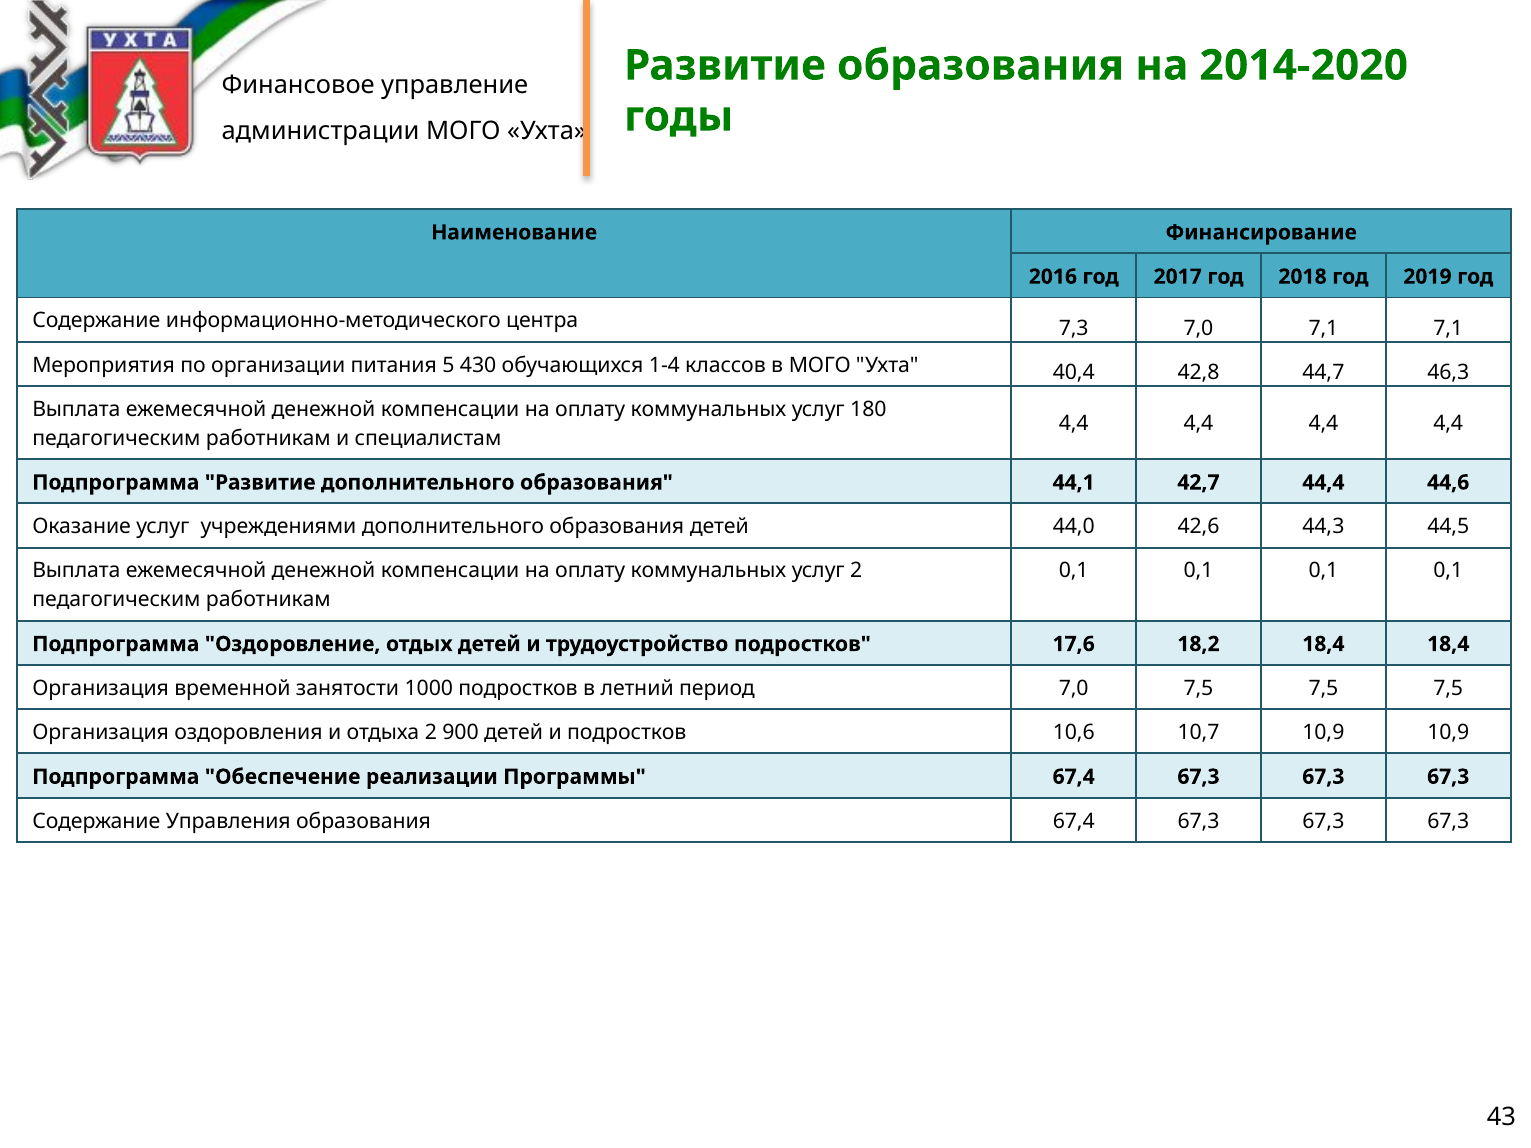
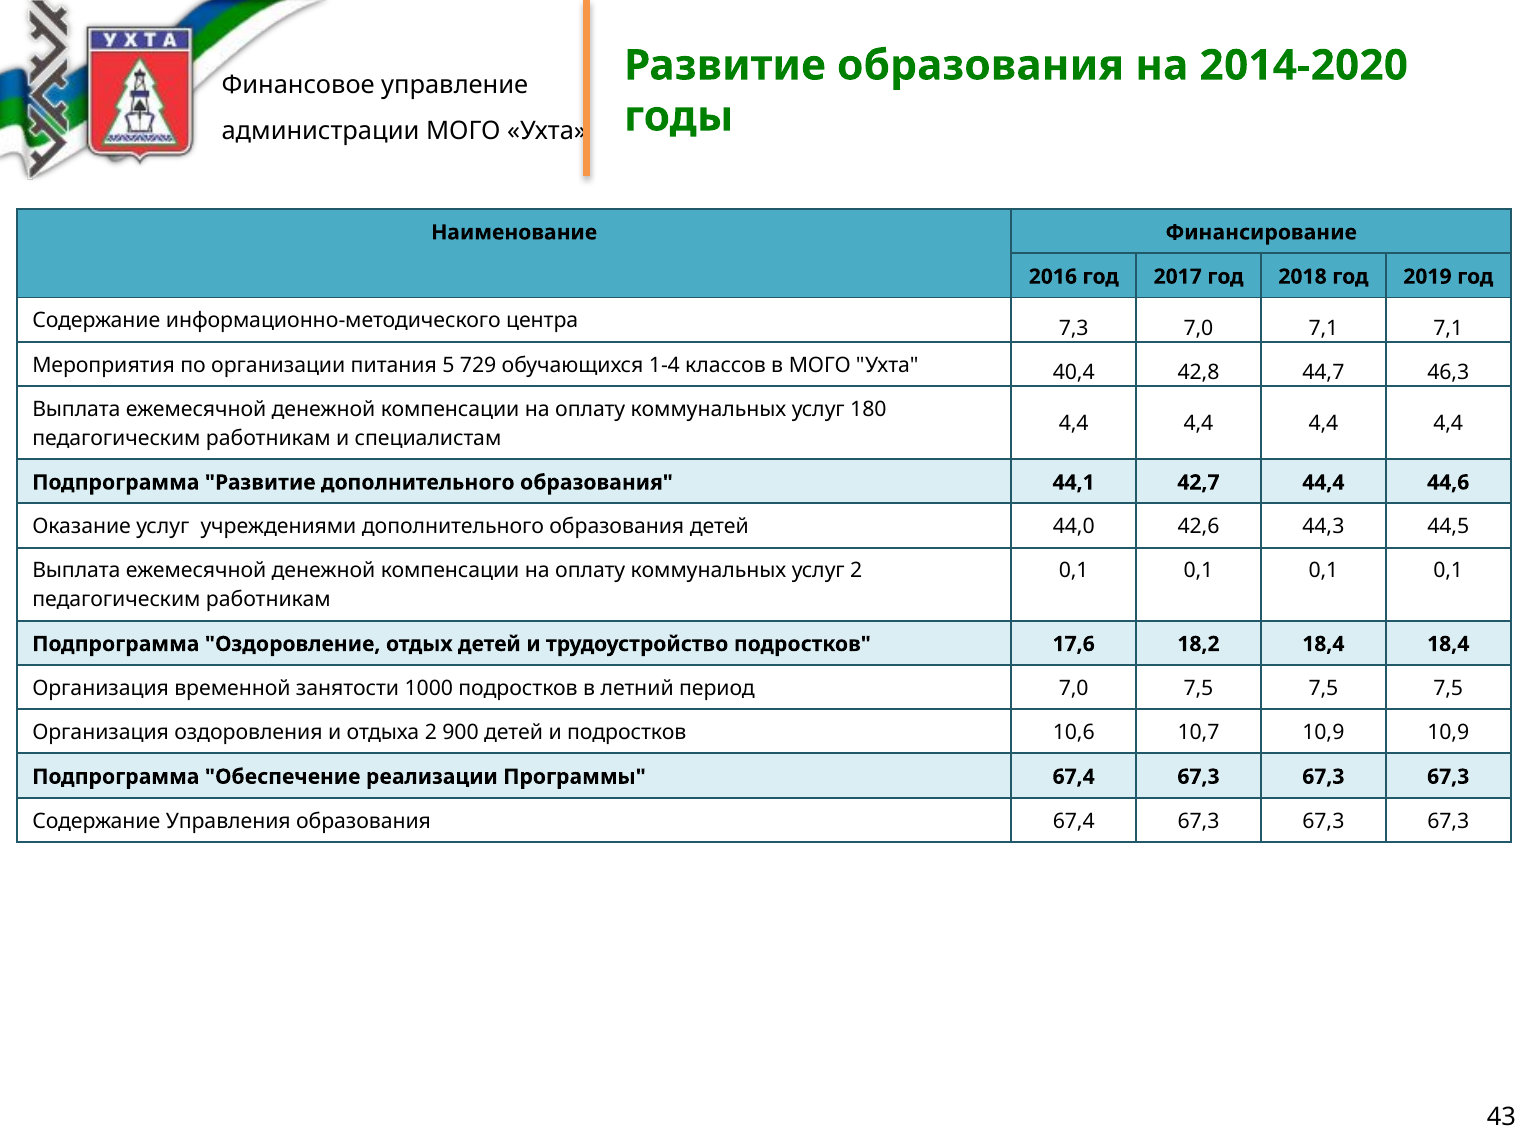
430: 430 -> 729
